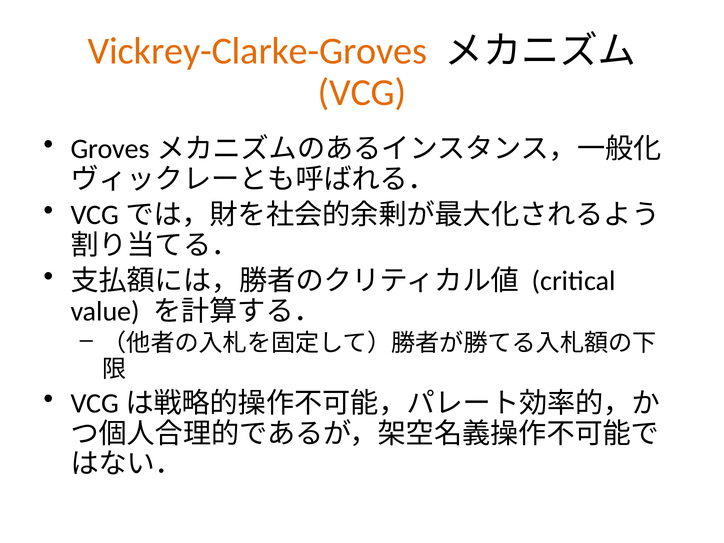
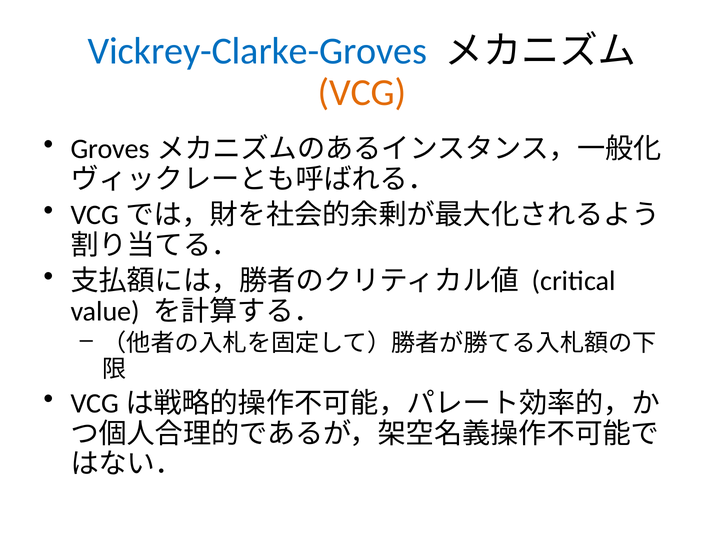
Vickrey-Clarke-Groves colour: orange -> blue
